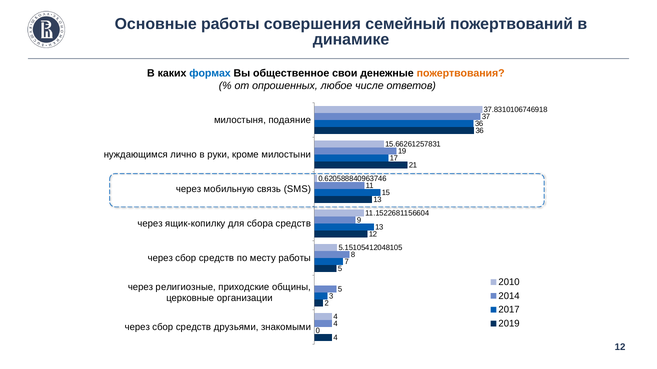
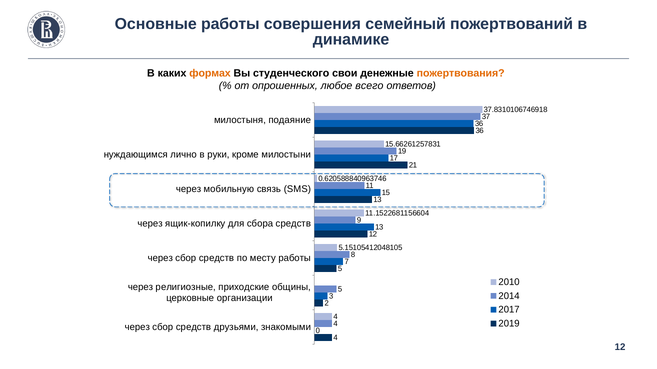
формах colour: blue -> orange
общественное: общественное -> студенческого
числе: числе -> всего
